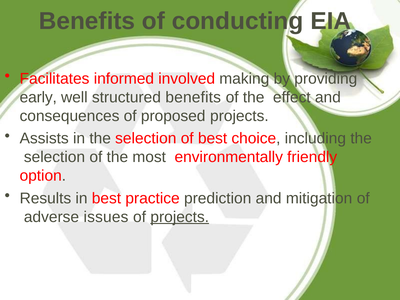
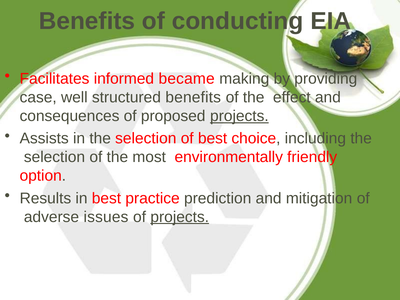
involved: involved -> became
early: early -> case
projects at (239, 116) underline: none -> present
